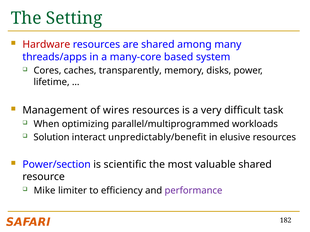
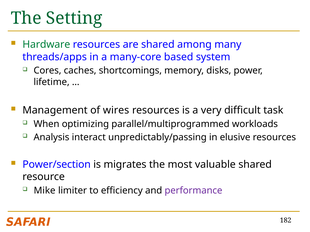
Hardware colour: red -> green
transparently: transparently -> shortcomings
Solution: Solution -> Analysis
unpredictably/benefit: unpredictably/benefit -> unpredictably/passing
scientific: scientific -> migrates
